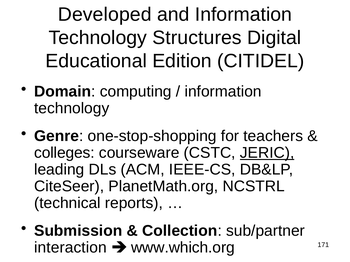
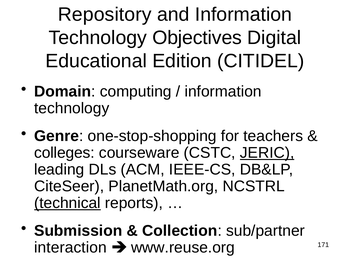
Developed: Developed -> Repository
Structures: Structures -> Objectives
technical underline: none -> present
www.which.org: www.which.org -> www.reuse.org
